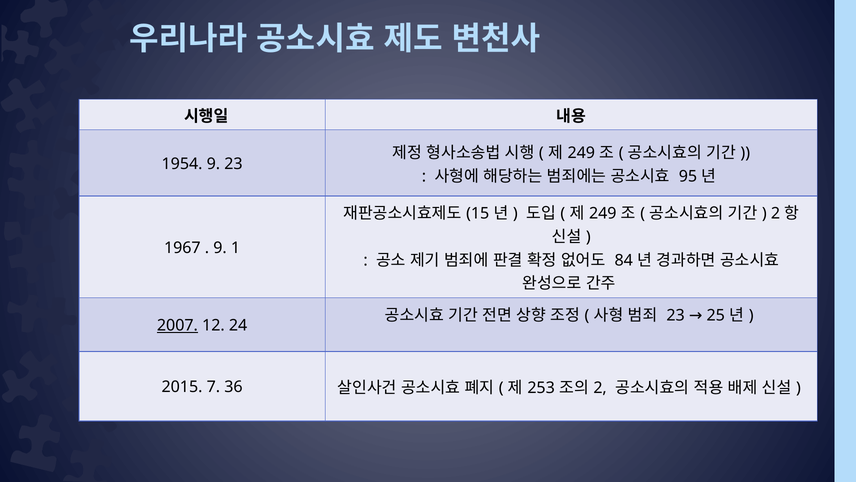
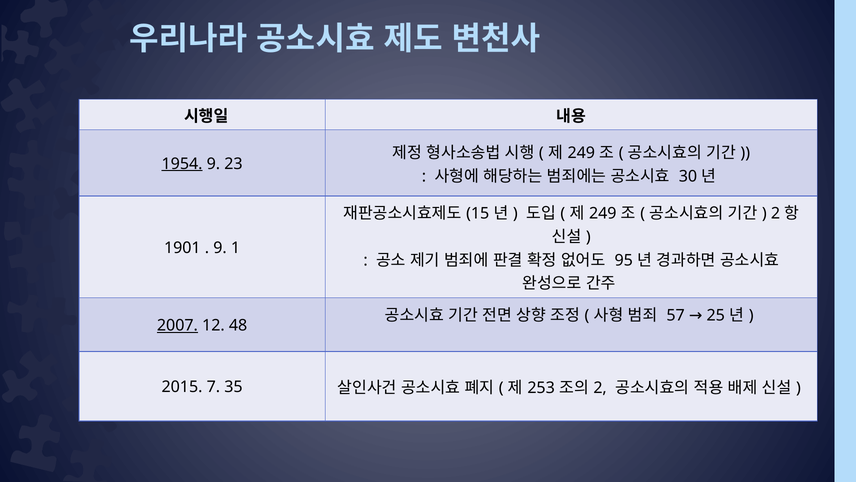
1954 underline: none -> present
95: 95 -> 30
1967: 1967 -> 1901
84: 84 -> 95
23 at (676, 315): 23 -> 57
24: 24 -> 48
36: 36 -> 35
